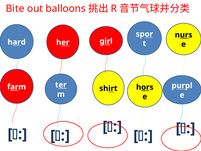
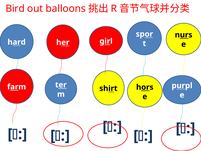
Bite: Bite -> Bird
